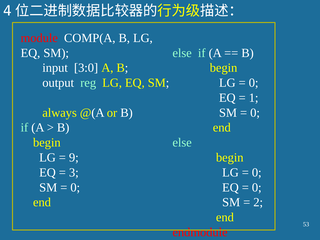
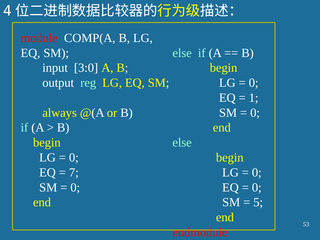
9 at (74, 158): 9 -> 0
3: 3 -> 7
2: 2 -> 5
